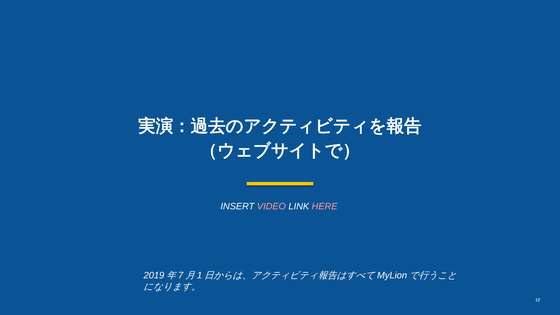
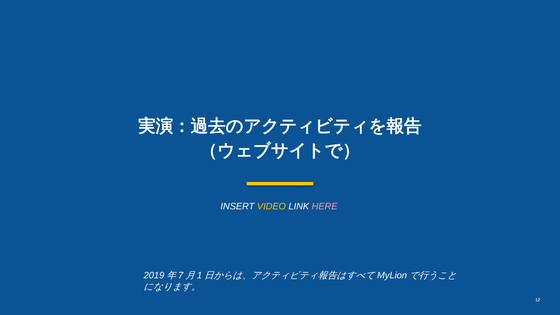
VIDEO colour: pink -> yellow
